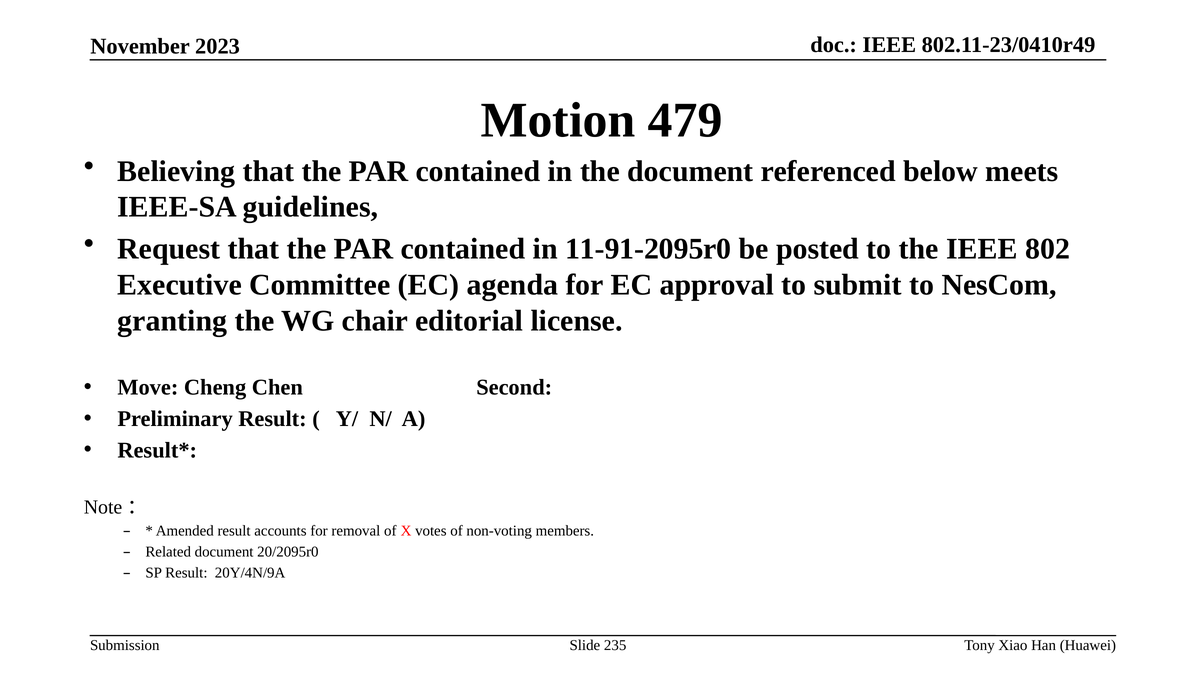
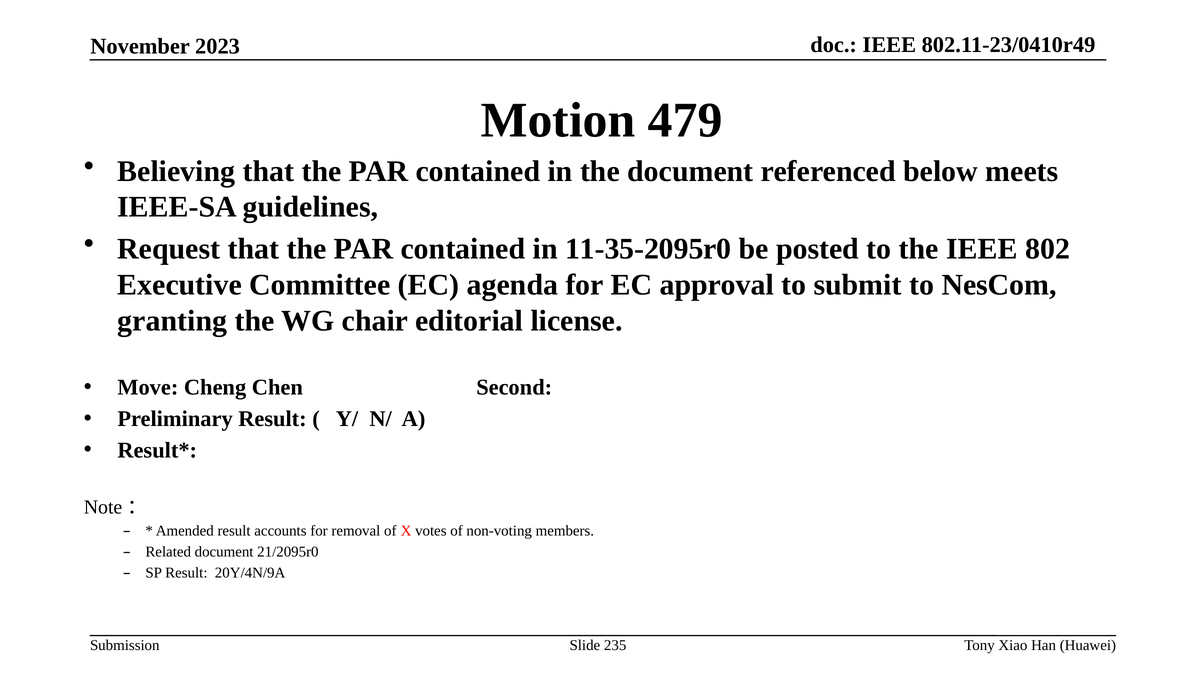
11-91-2095r0: 11-91-2095r0 -> 11-35-2095r0
20/2095r0: 20/2095r0 -> 21/2095r0
